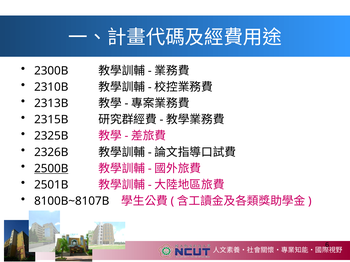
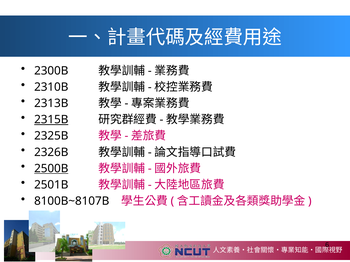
2315B underline: none -> present
